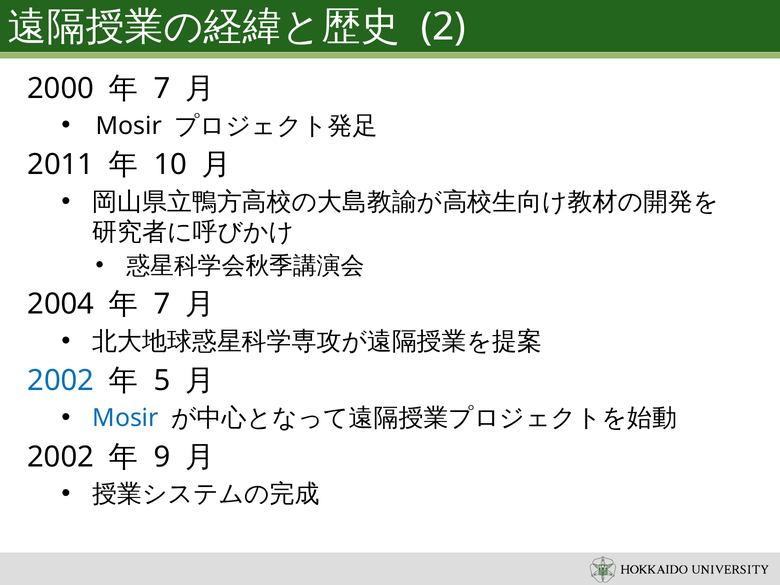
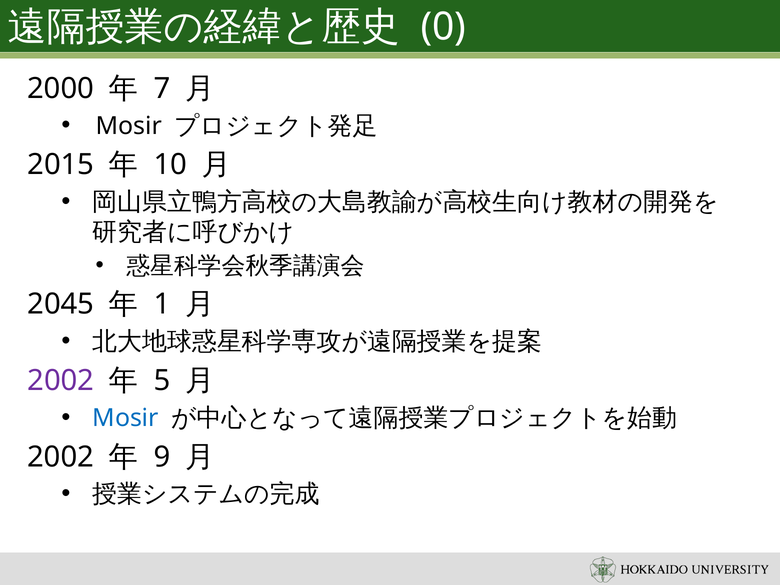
2: 2 -> 0
2011: 2011 -> 2015
2004: 2004 -> 2045
7 at (162, 304): 7 -> 1
2002 at (61, 381) colour: blue -> purple
